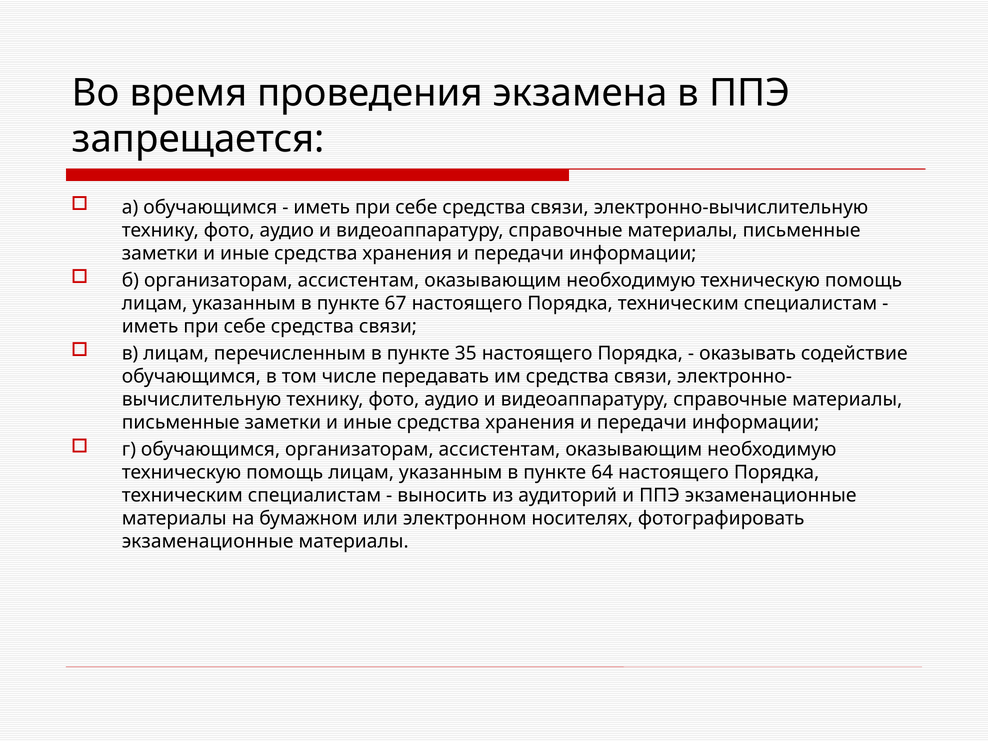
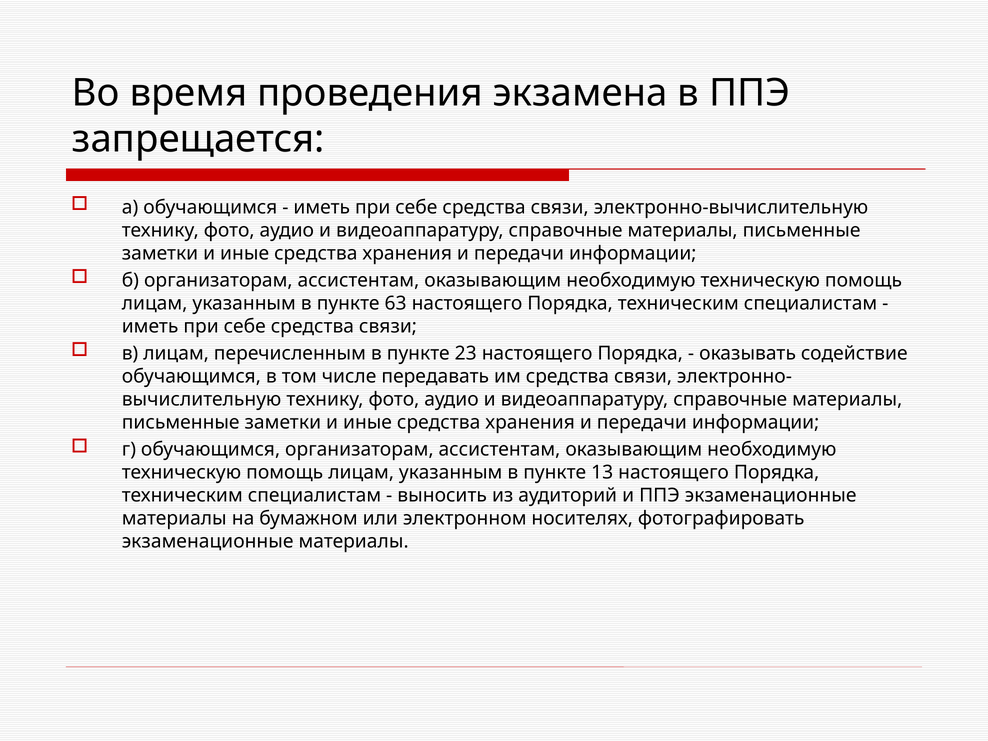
67: 67 -> 63
35: 35 -> 23
64: 64 -> 13
